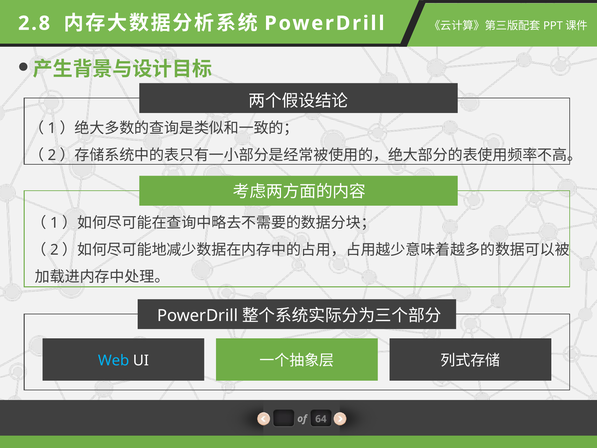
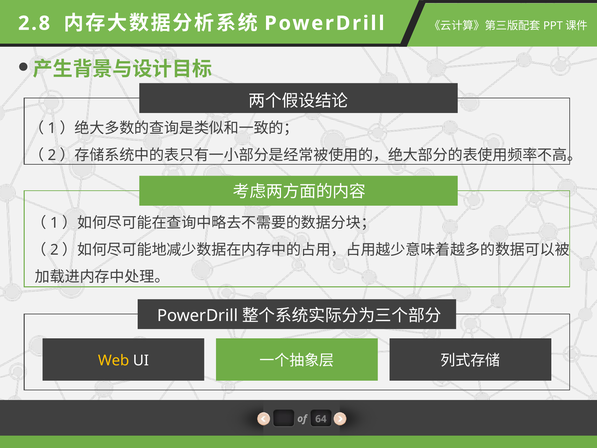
Web colour: light blue -> yellow
